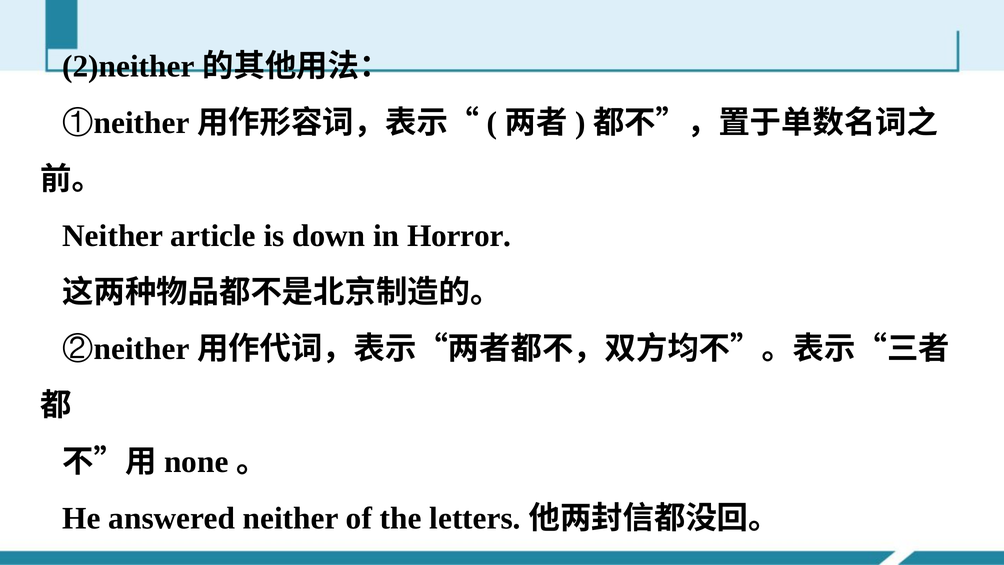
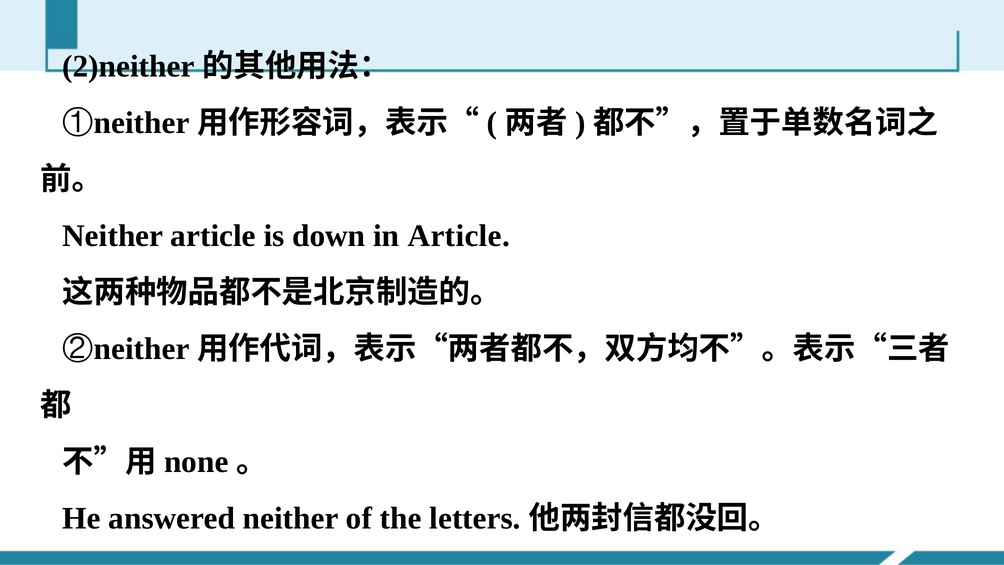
in Horror: Horror -> Article
